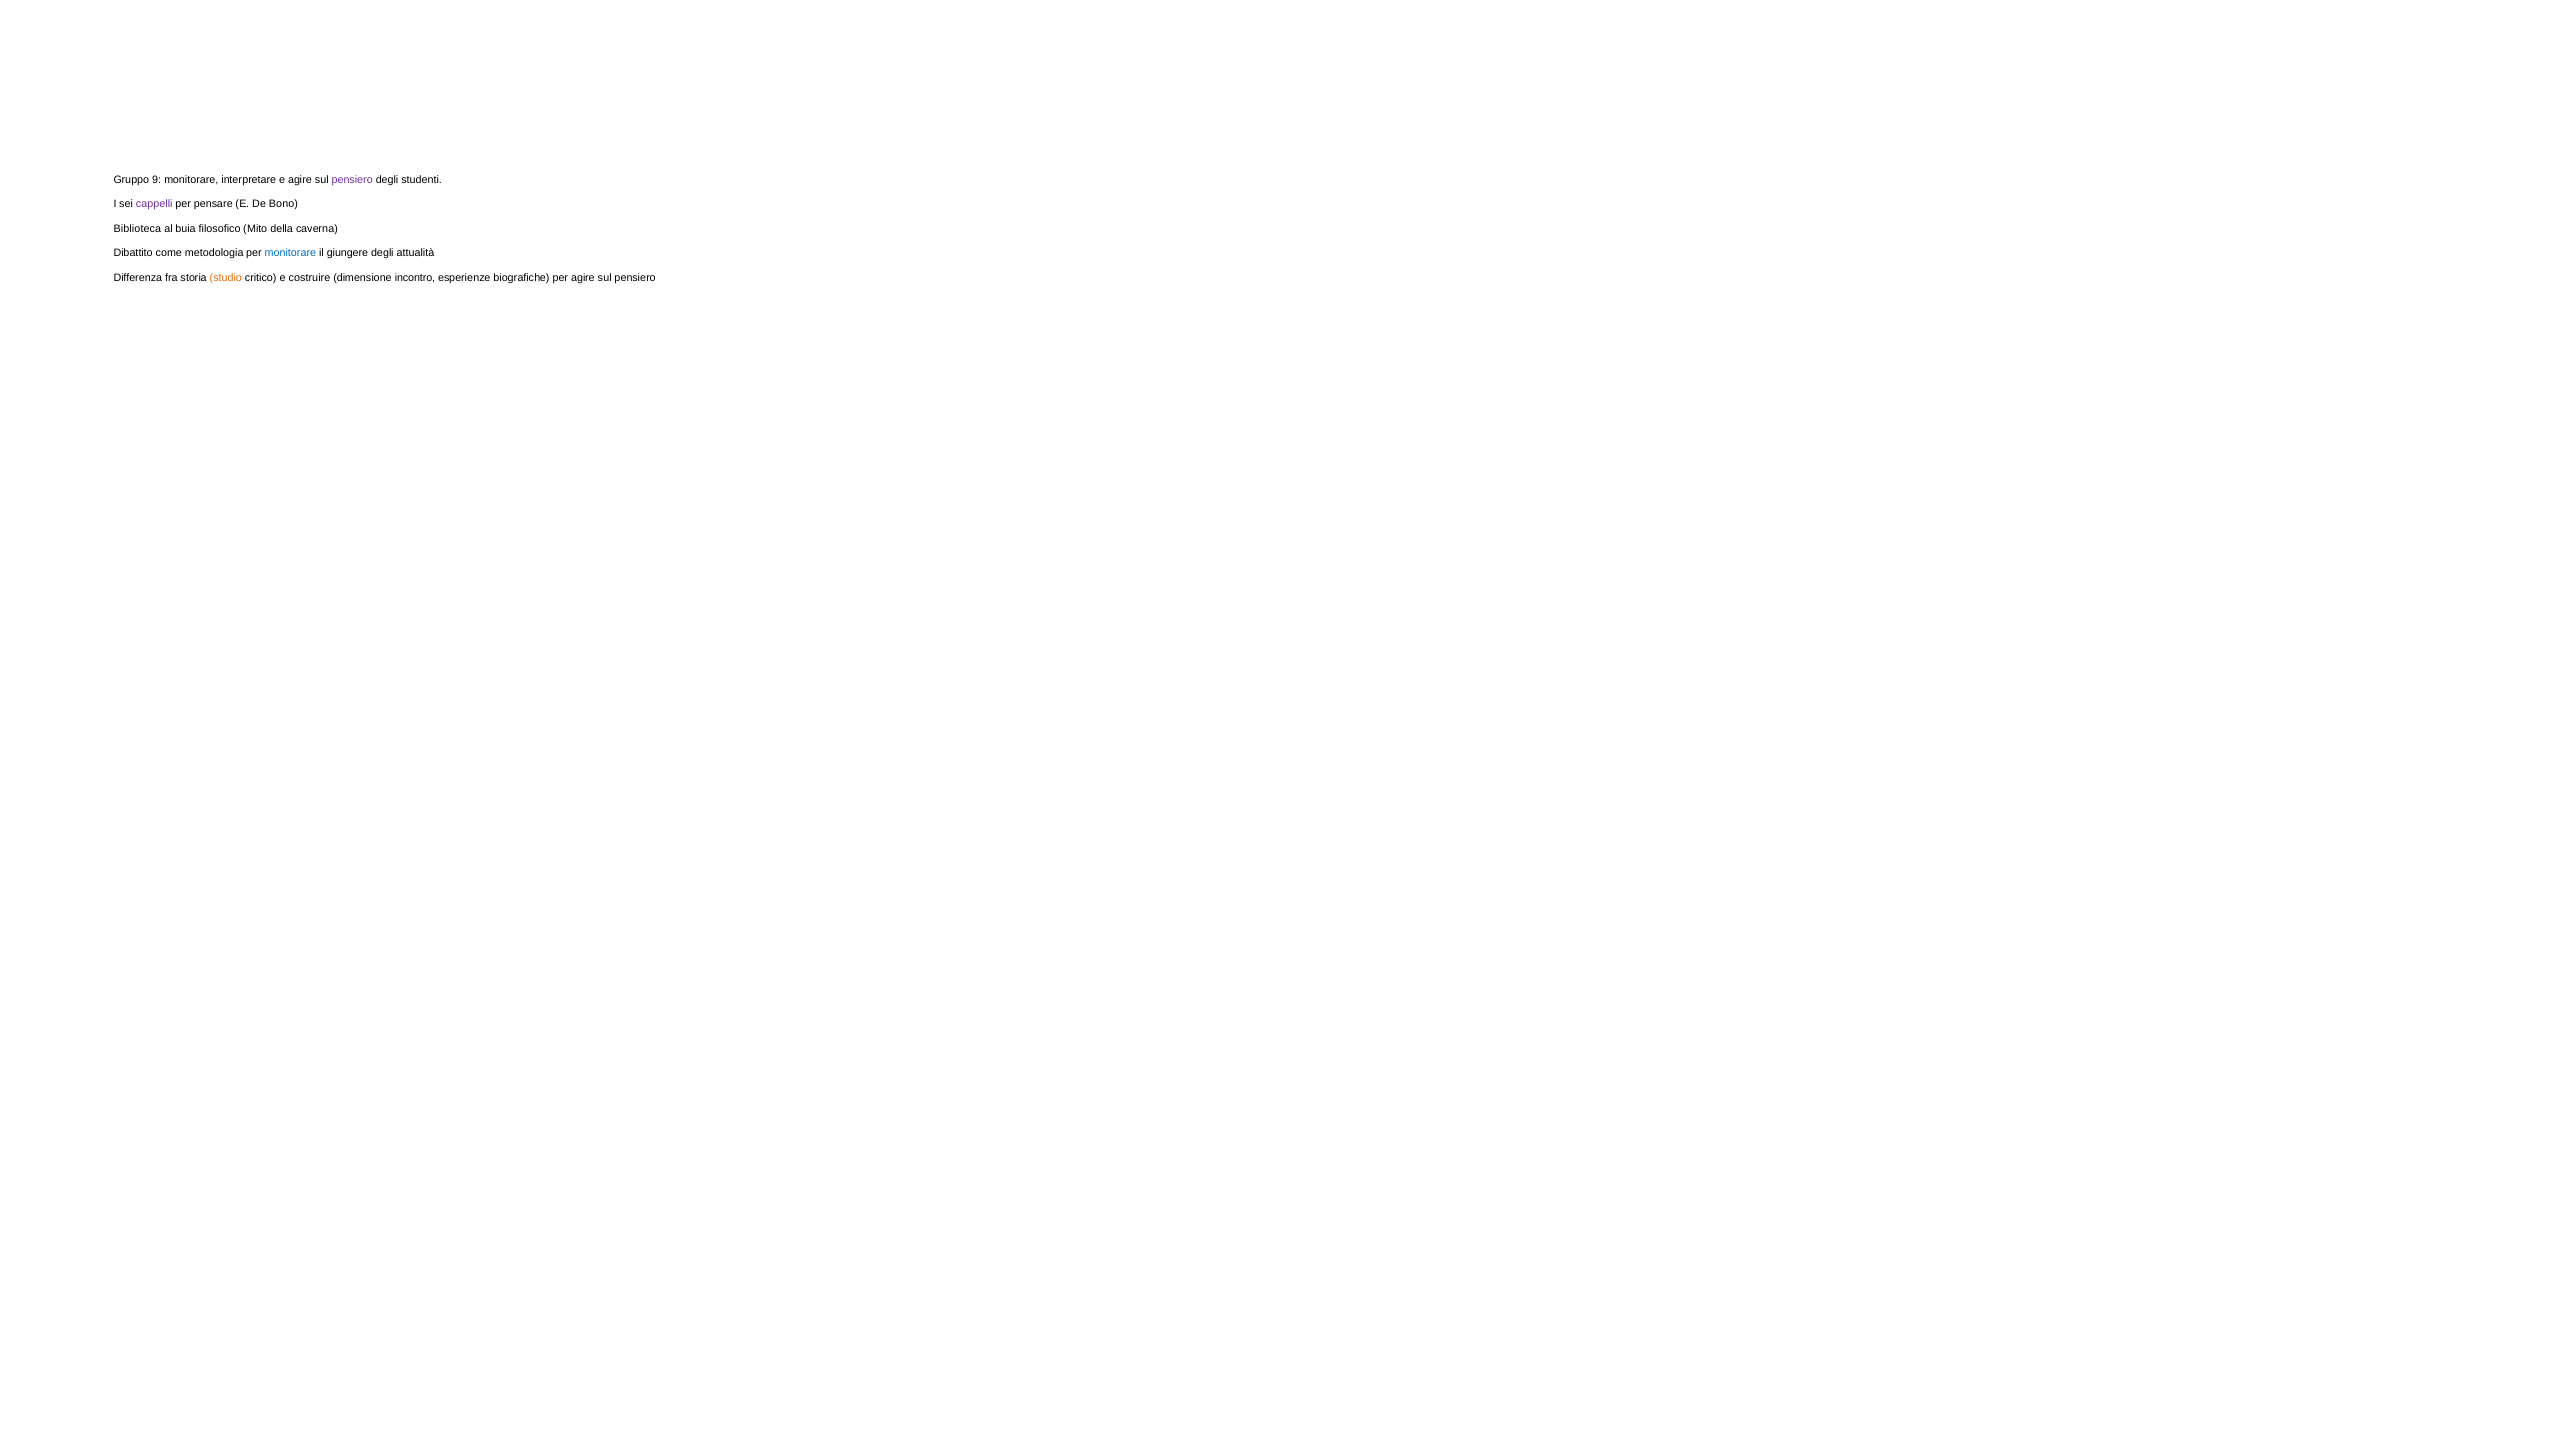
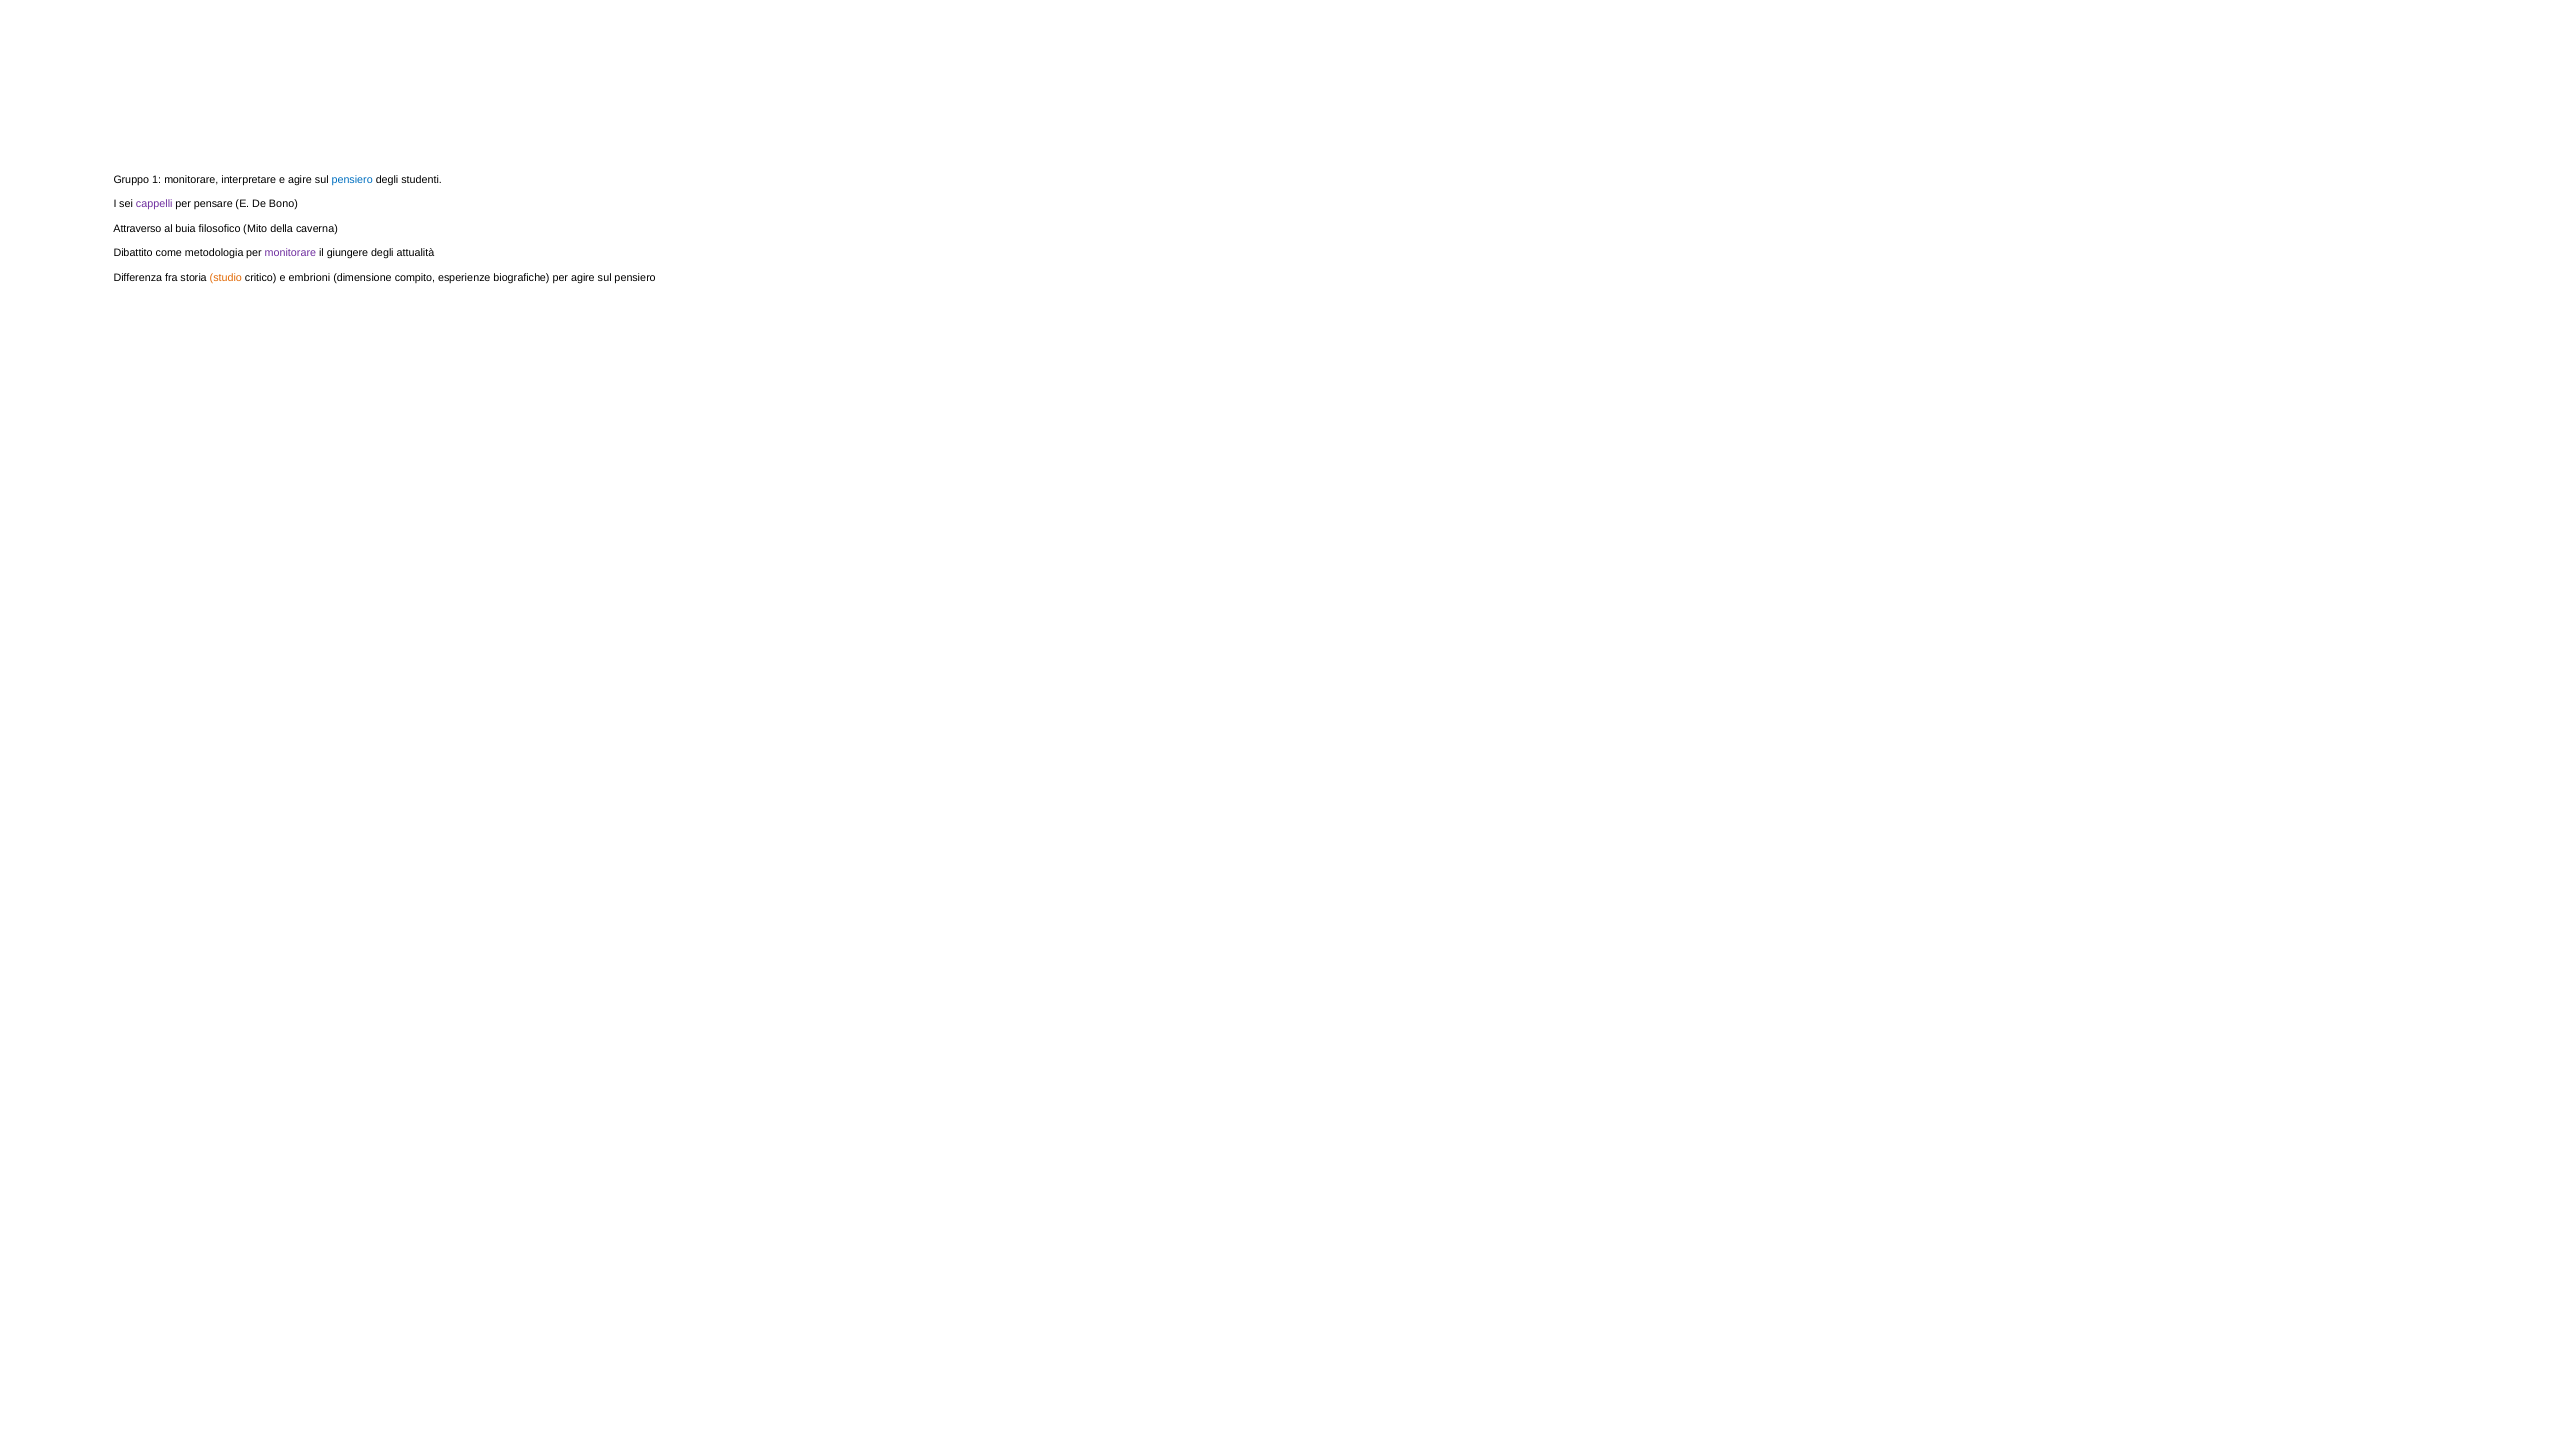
9: 9 -> 1
pensiero at (352, 180) colour: purple -> blue
Biblioteca: Biblioteca -> Attraverso
monitorare at (290, 253) colour: blue -> purple
costruire: costruire -> embrioni
incontro: incontro -> compito
